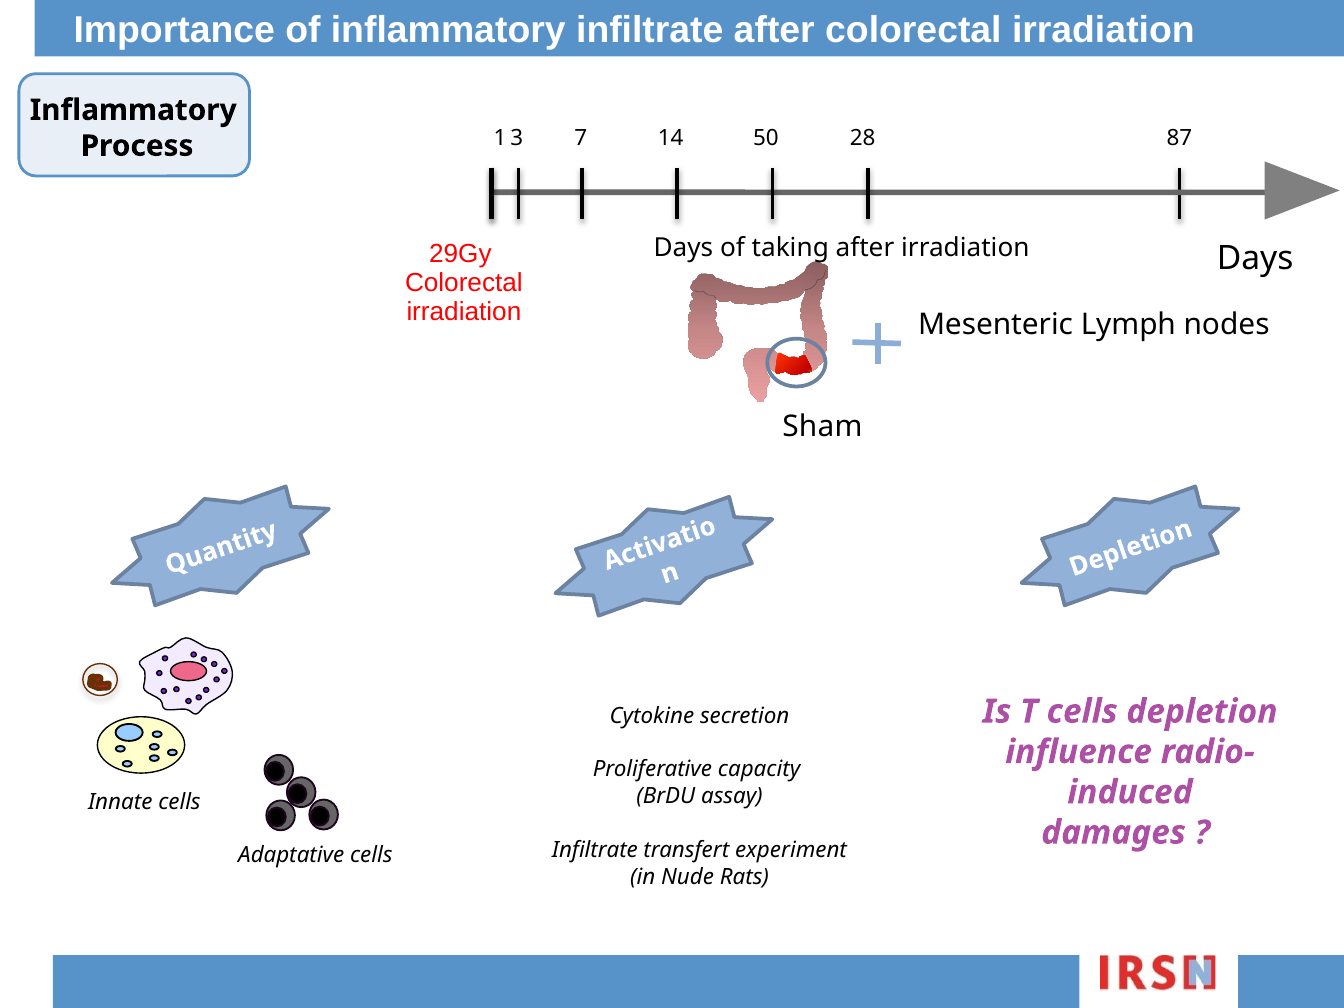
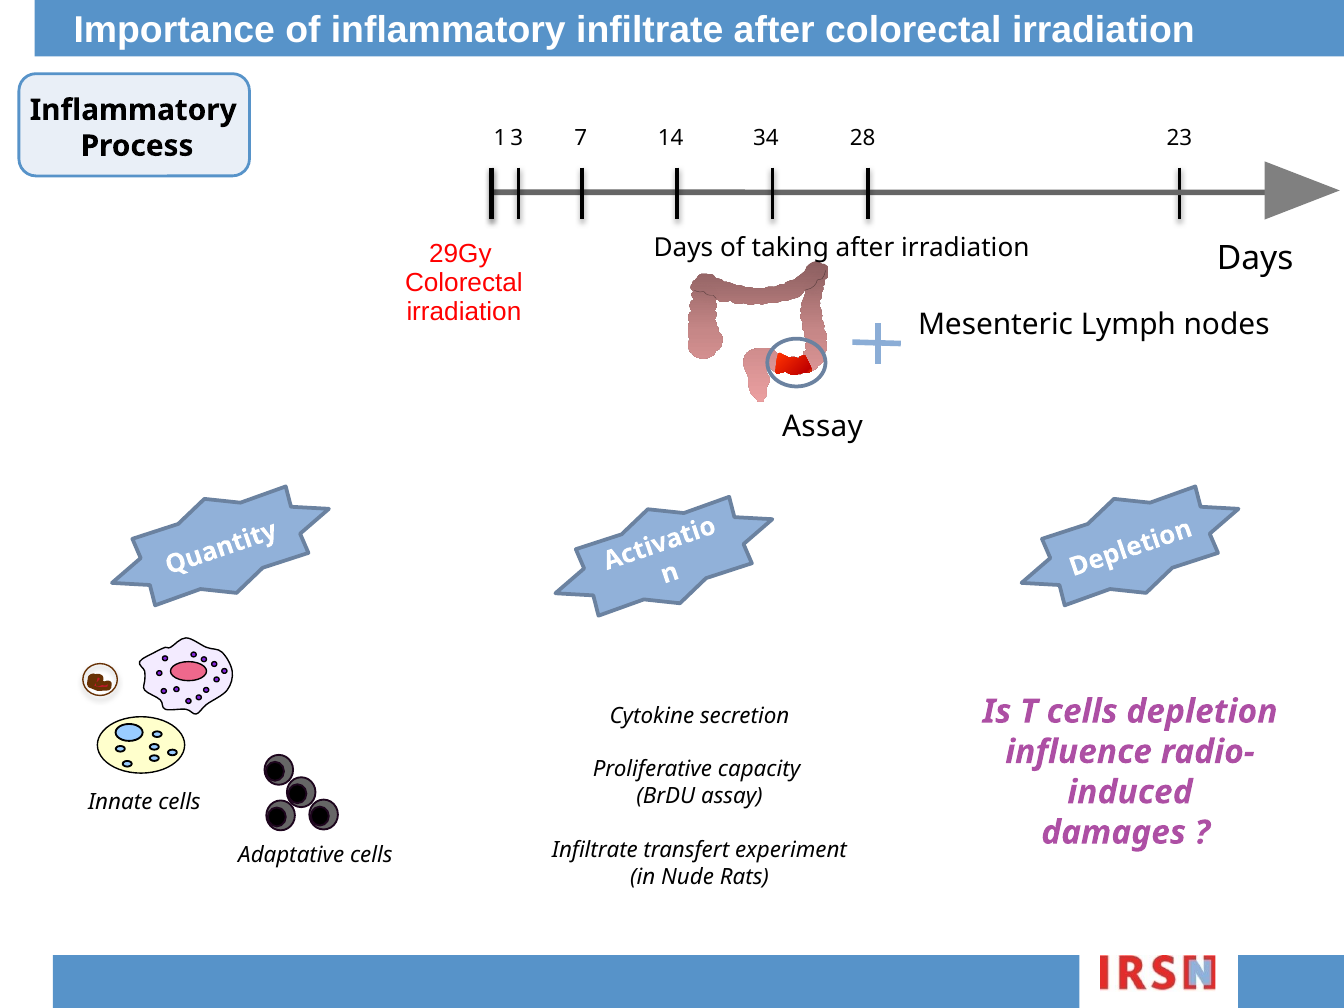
50: 50 -> 34
87: 87 -> 23
Sham at (822, 427): Sham -> Assay
